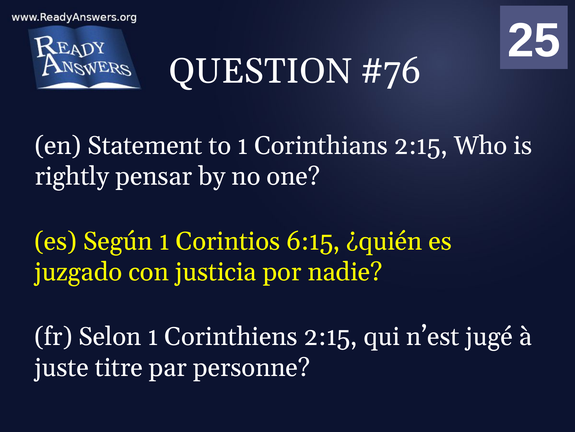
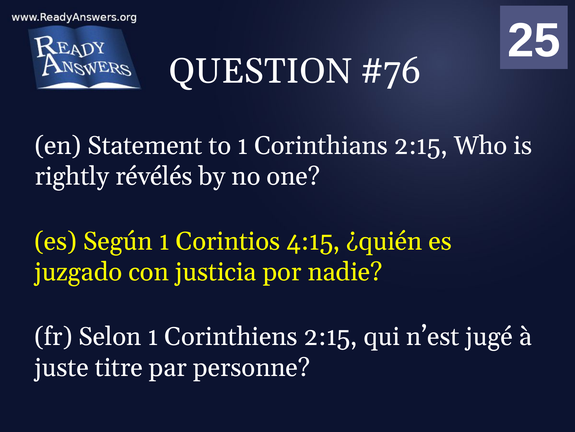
pensar: pensar -> révélés
6:15: 6:15 -> 4:15
